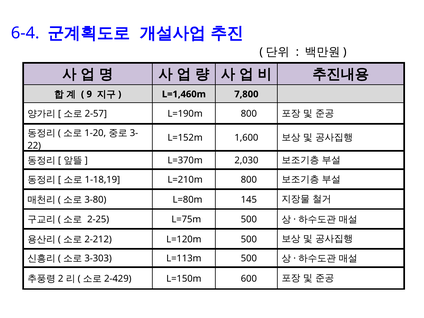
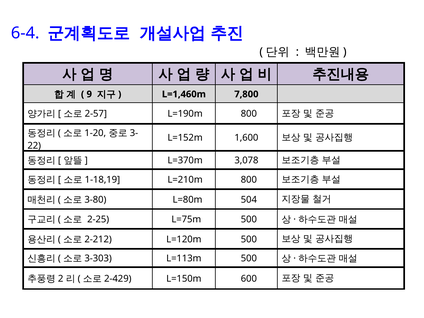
2,030: 2,030 -> 3,078
145: 145 -> 504
